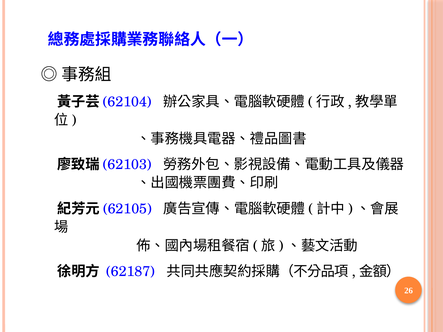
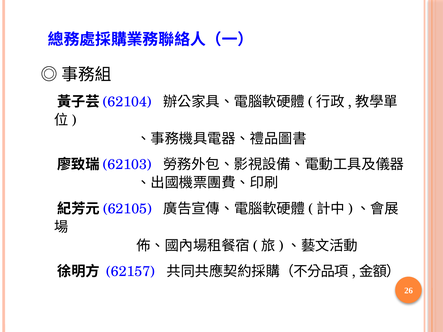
62187: 62187 -> 62157
